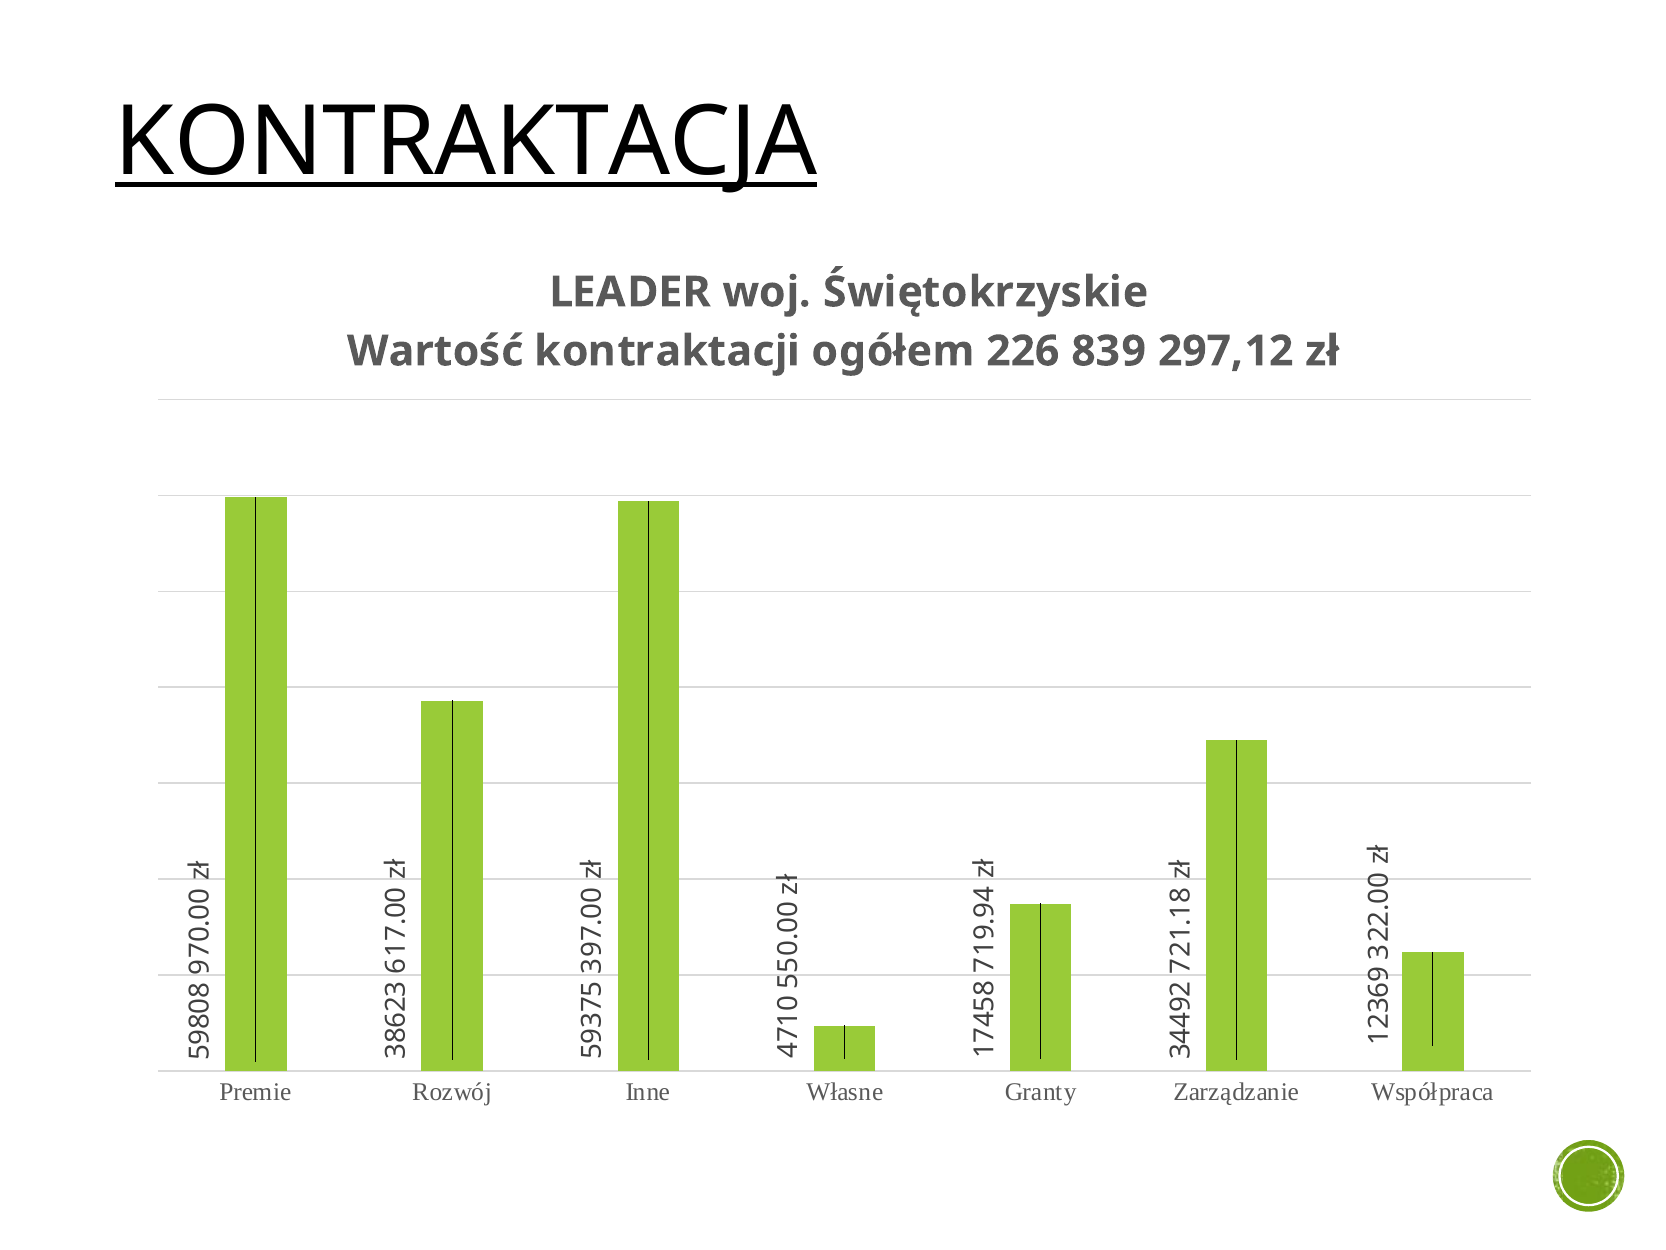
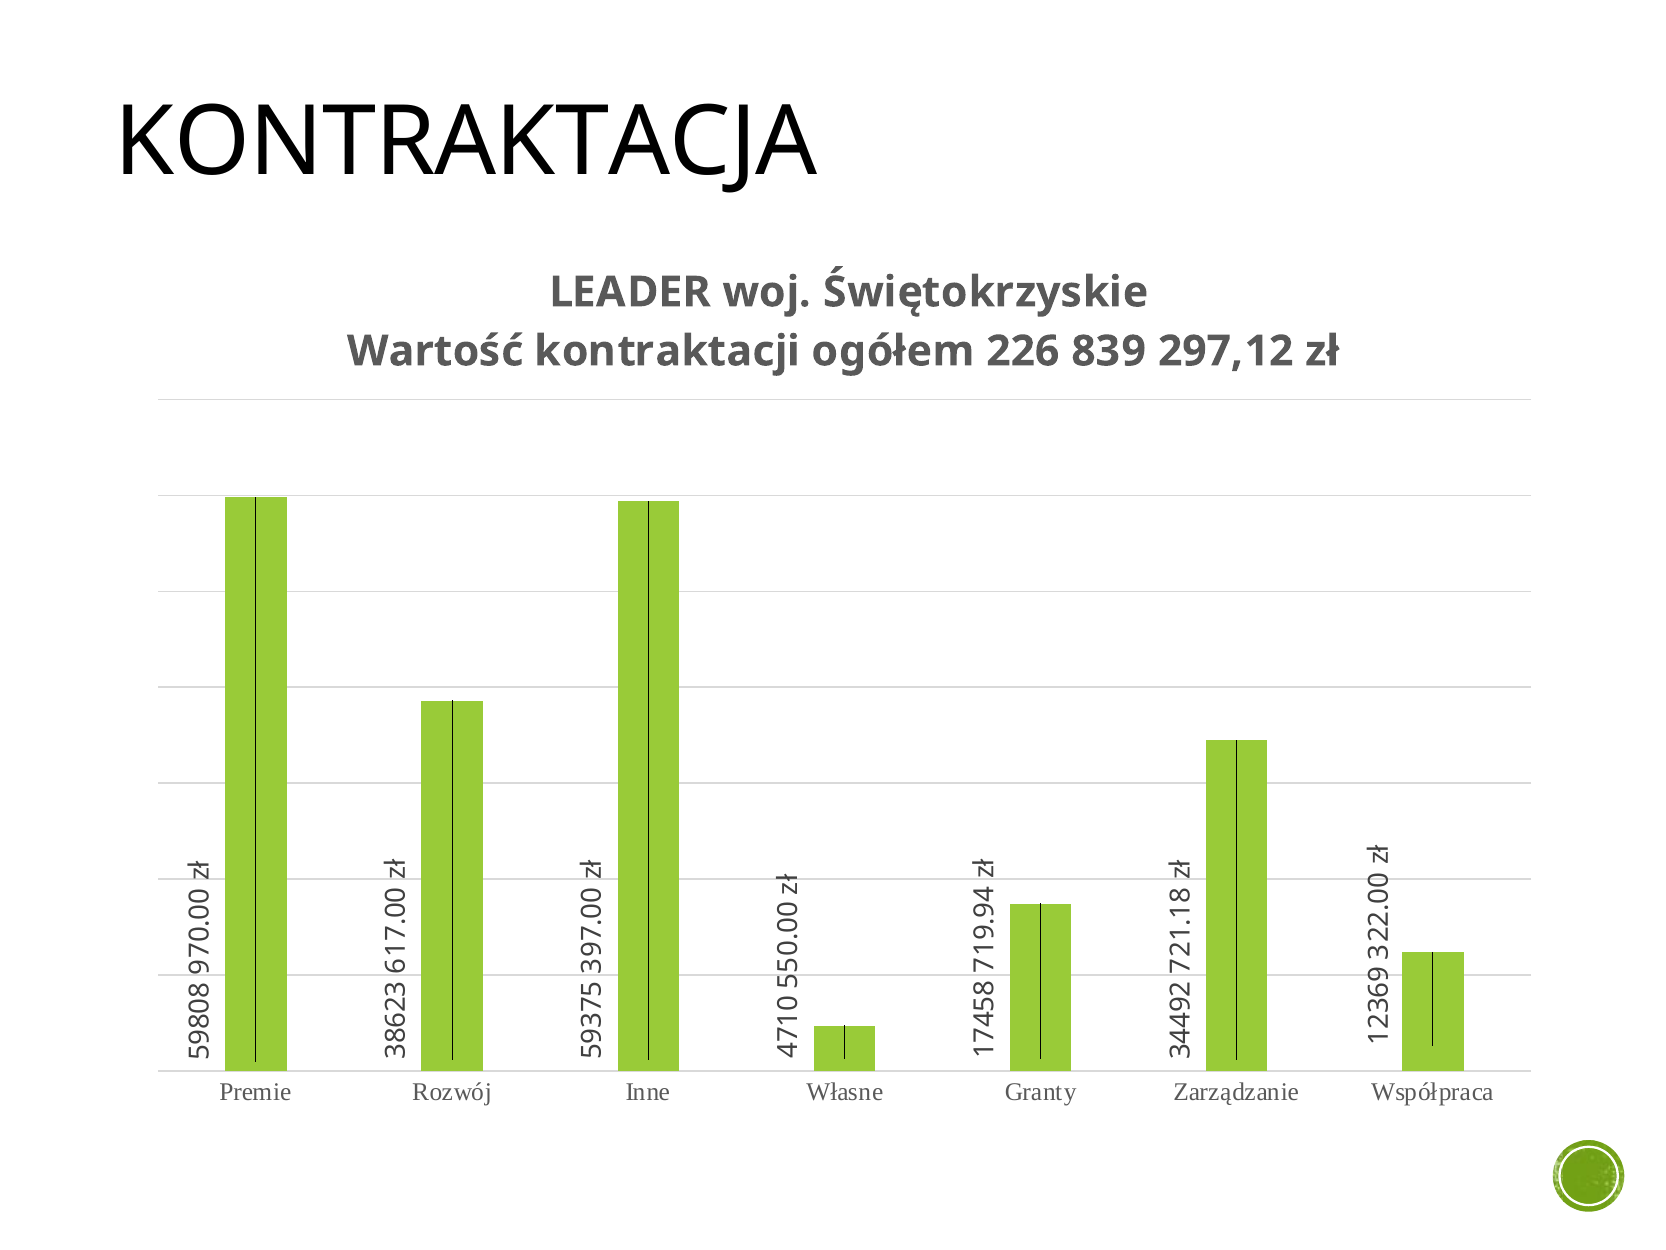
KONTRAKTACJA underline: present -> none
